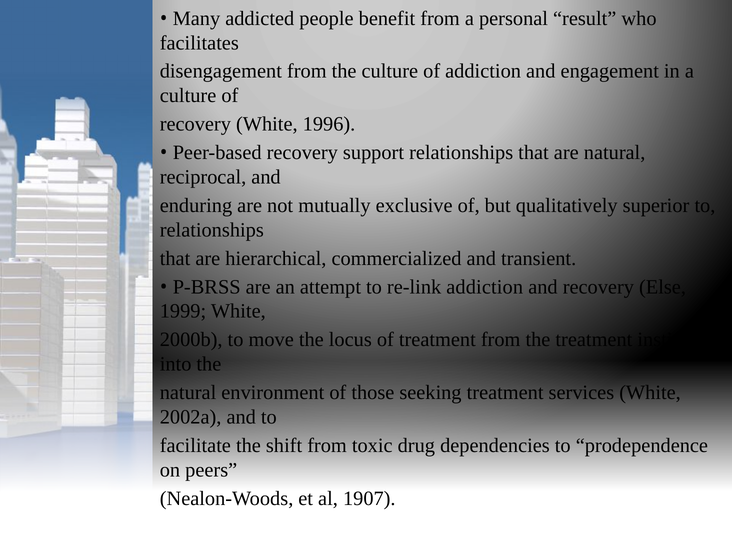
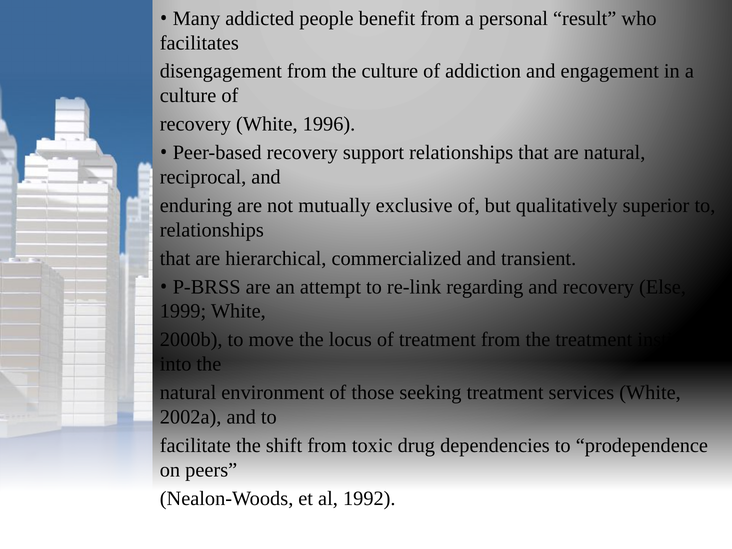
re-link addiction: addiction -> regarding
1907: 1907 -> 1992
